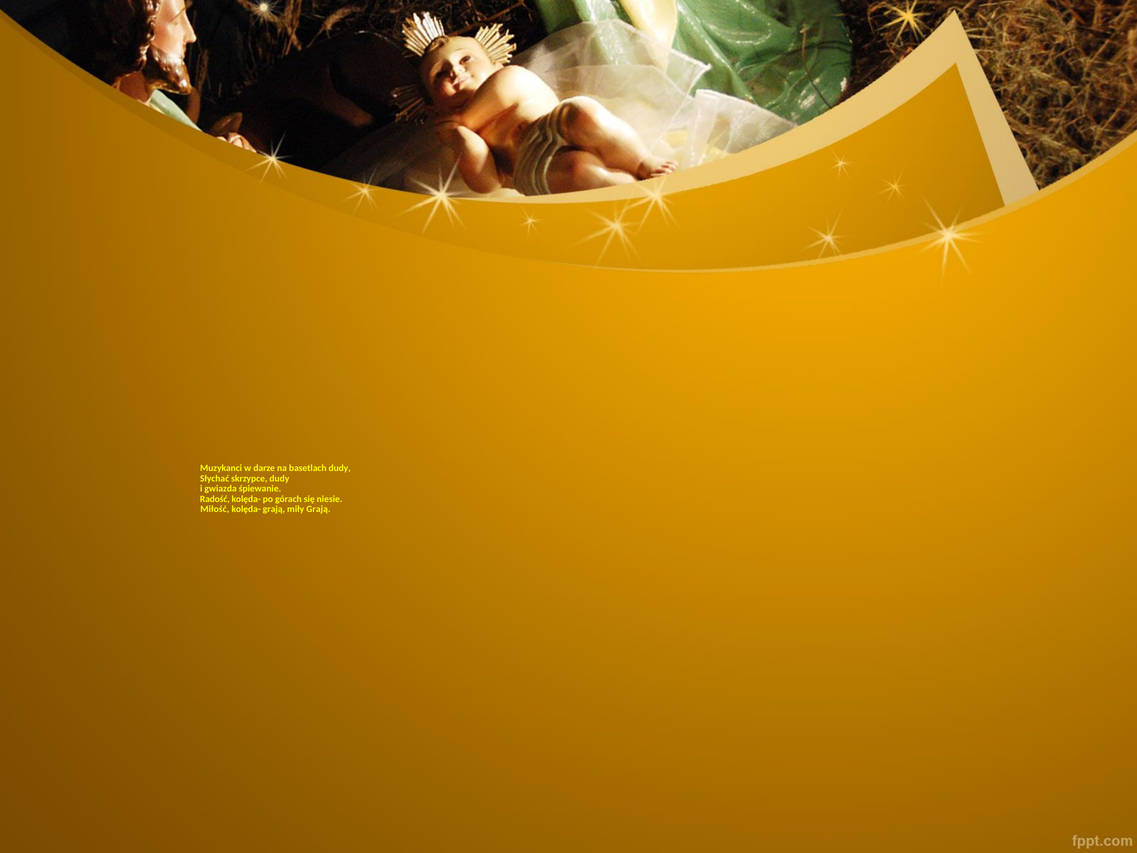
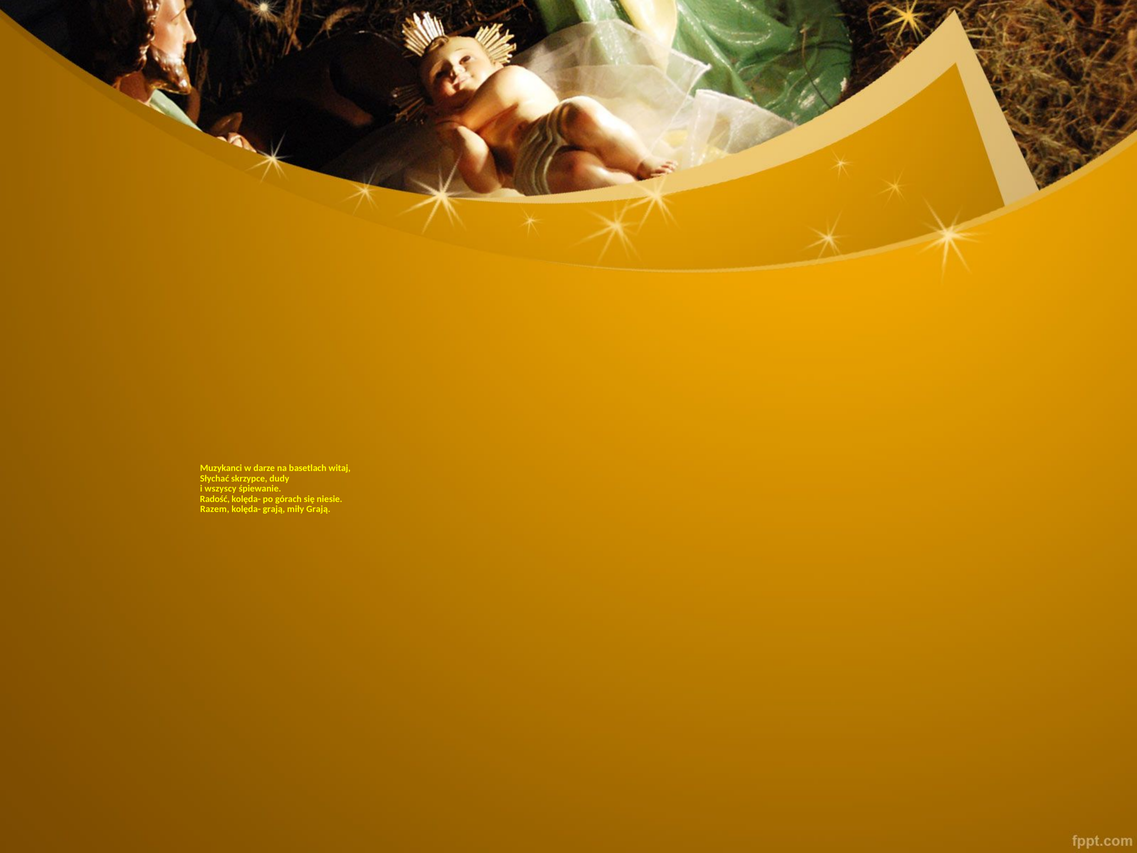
basetlach dudy: dudy -> witaj
gwiazda: gwiazda -> wszyscy
Miłość: Miłość -> Razem
